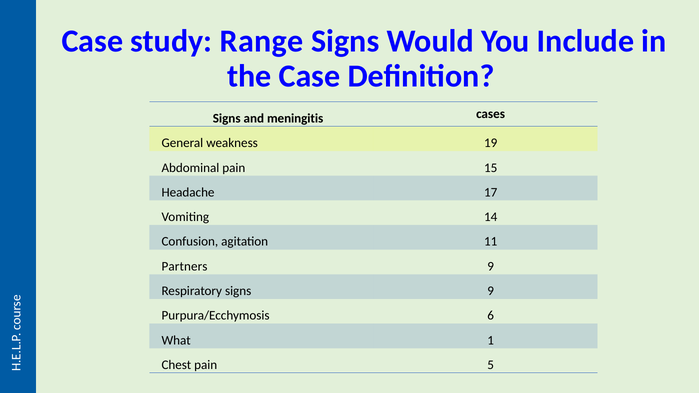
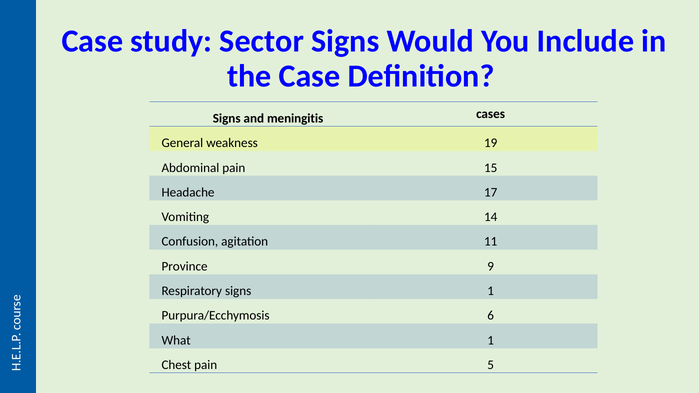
Range: Range -> Sector
Partners: Partners -> Province
signs 9: 9 -> 1
